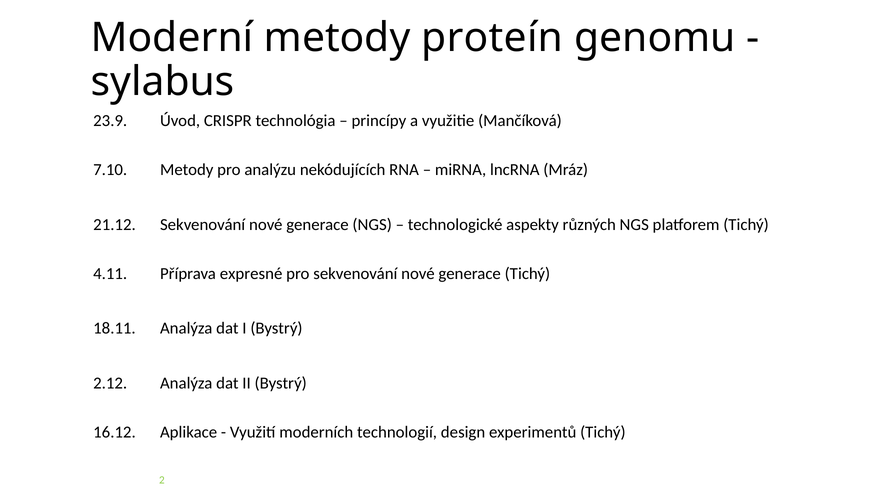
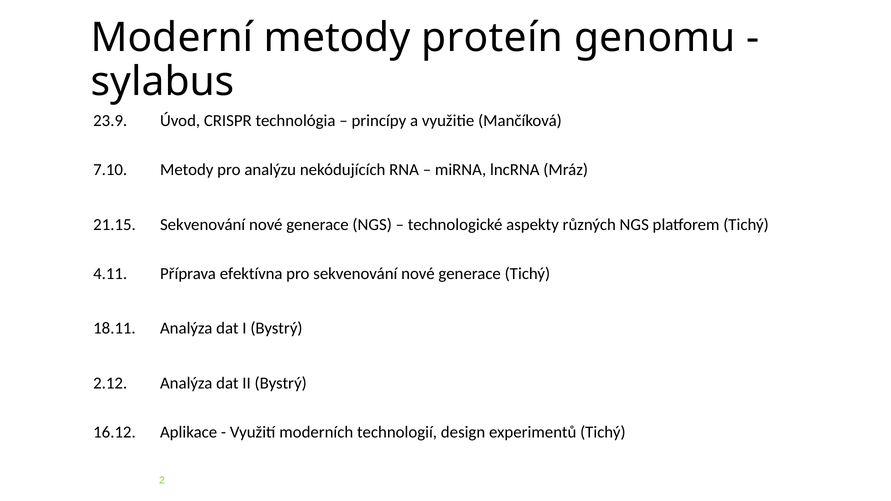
21.12: 21.12 -> 21.15
expresné: expresné -> efektívna
